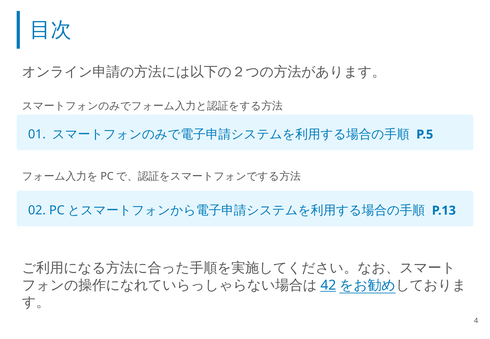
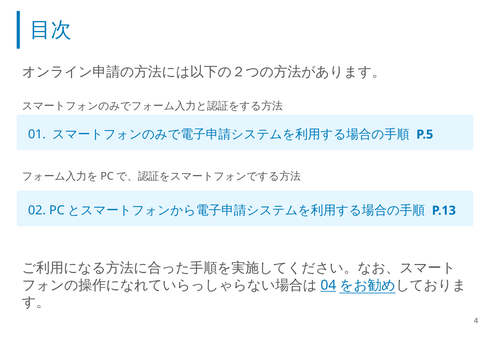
42: 42 -> 04
